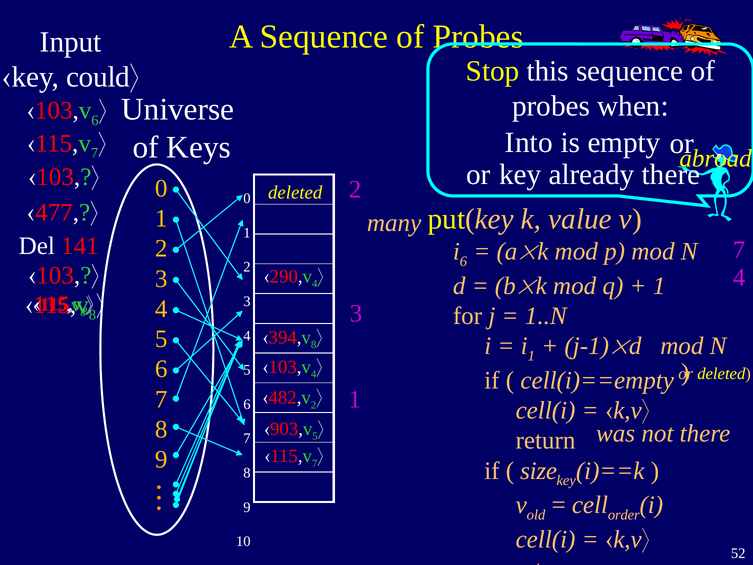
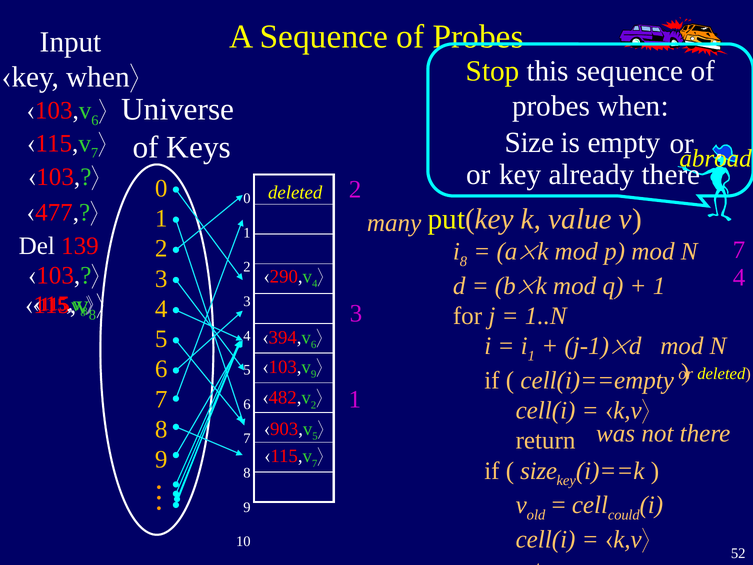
key could: could -> when
Into at (529, 143): Into -> Size
141: 141 -> 139
i 6: 6 -> 8
8 at (314, 345): 8 -> 6
4 at (314, 374): 4 -> 9
order: order -> could
